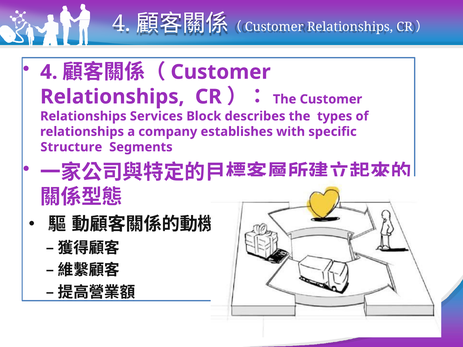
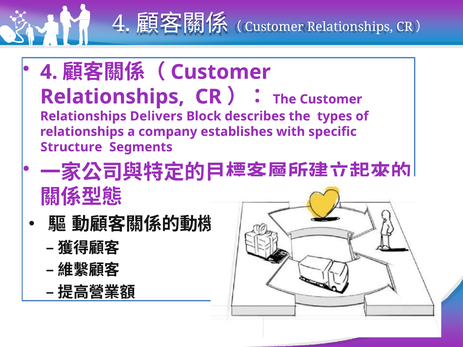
Services: Services -> Delivers
